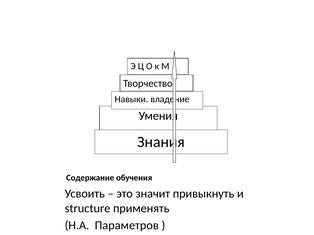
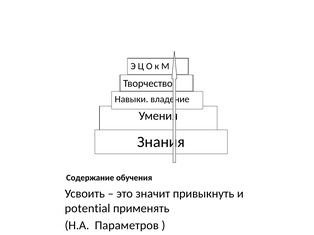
structure: structure -> potential
